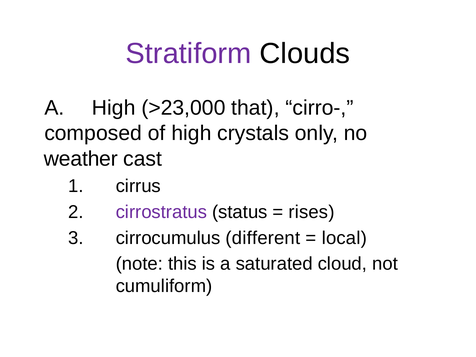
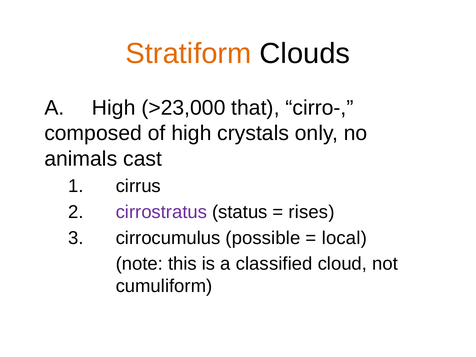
Stratiform colour: purple -> orange
weather: weather -> animals
different: different -> possible
saturated: saturated -> classified
